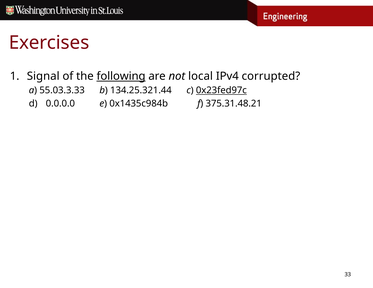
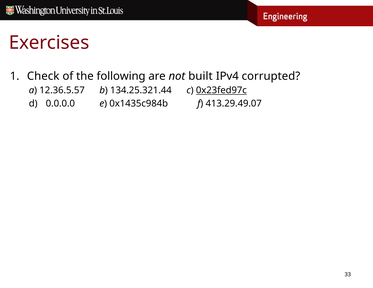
Signal: Signal -> Check
following underline: present -> none
local: local -> built
55.03.3.33: 55.03.3.33 -> 12.36.5.57
375.31.48.21: 375.31.48.21 -> 413.29.49.07
